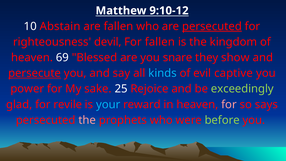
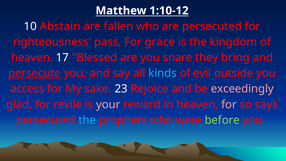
9:10-12: 9:10-12 -> 1:10-12
persecuted at (212, 26) underline: present -> none
devil: devil -> pass
For fallen: fallen -> grace
69: 69 -> 17
show: show -> bring
captive: captive -> outside
power: power -> access
25: 25 -> 23
exceedingly colour: light green -> pink
your colour: light blue -> pink
the at (87, 120) colour: pink -> light blue
